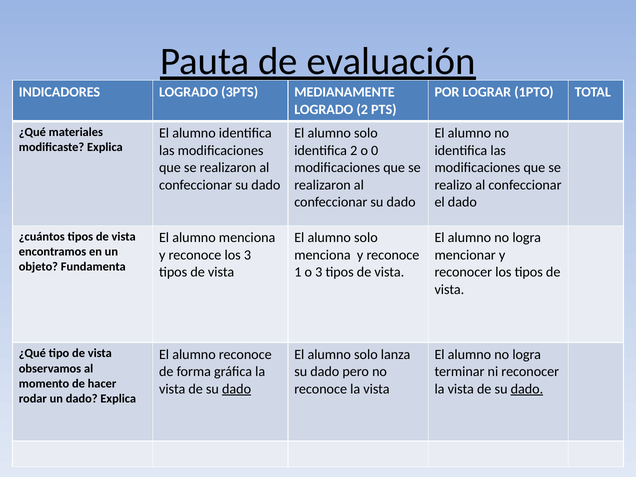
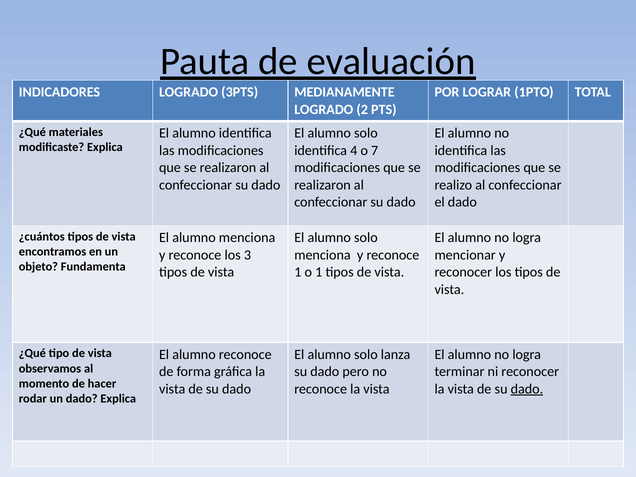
identifica 2: 2 -> 4
0: 0 -> 7
o 3: 3 -> 1
dado at (237, 389) underline: present -> none
